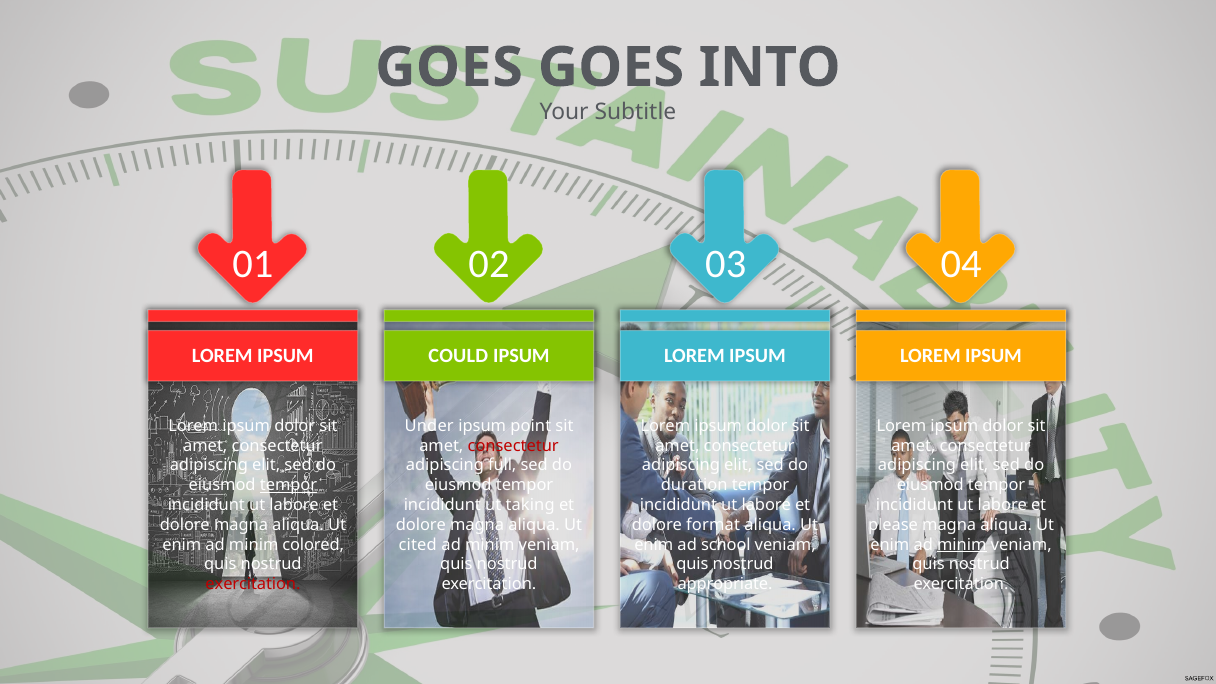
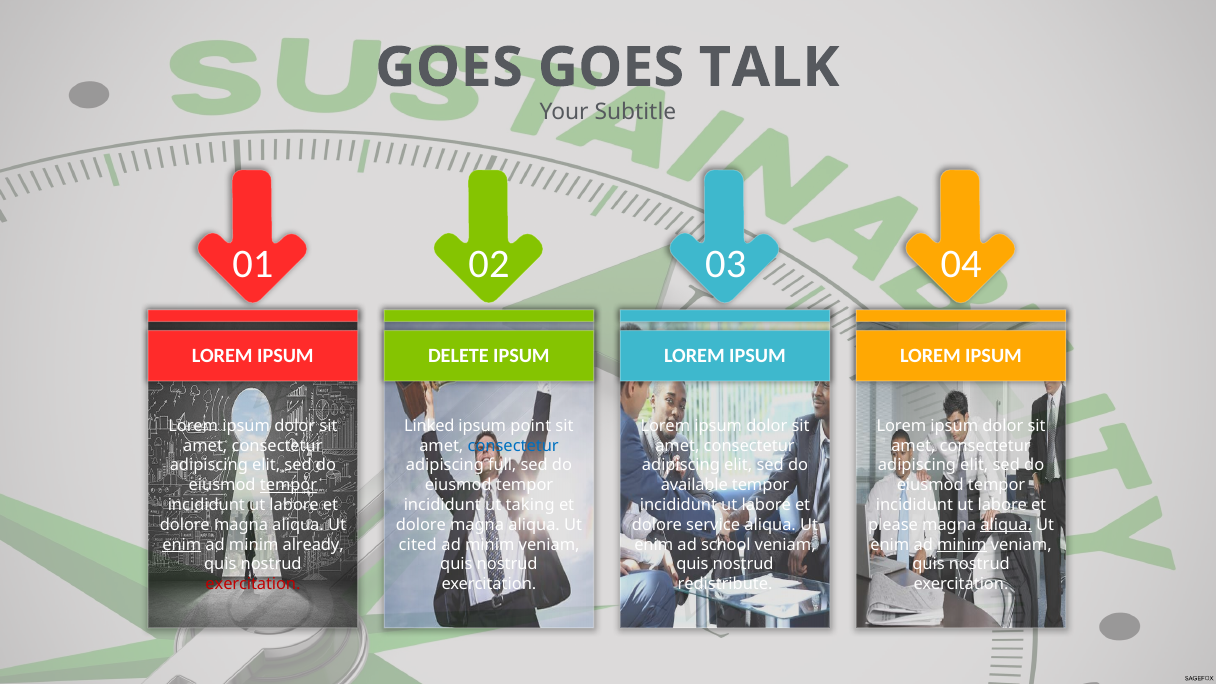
INTO: INTO -> TALK
COULD: COULD -> DELETE
Under: Under -> Linked
consectetur at (513, 446) colour: red -> blue
duration: duration -> available
format: format -> service
aliqua at (1006, 525) underline: none -> present
enim at (182, 545) underline: none -> present
colored: colored -> already
appropriate: appropriate -> redistribute
